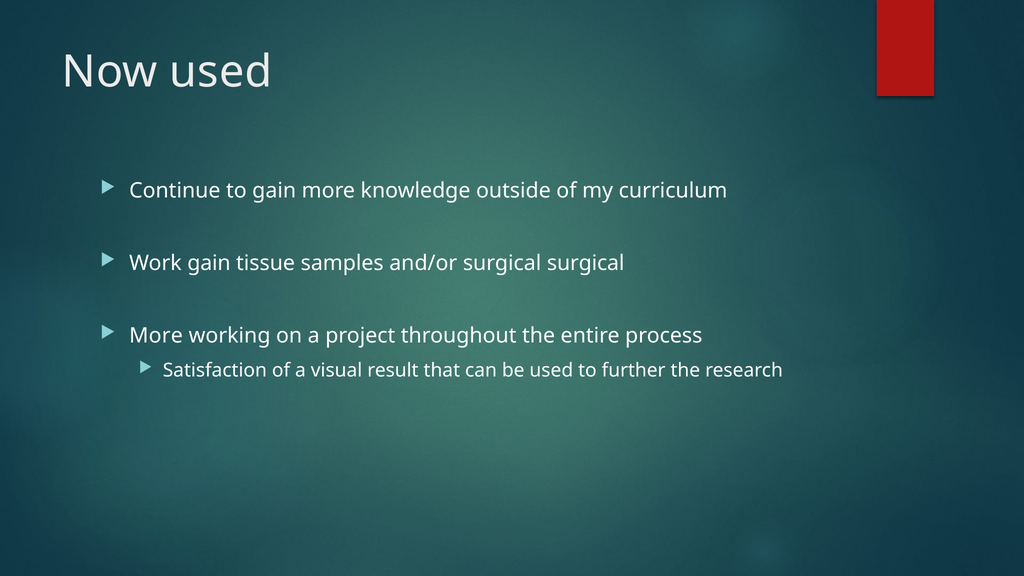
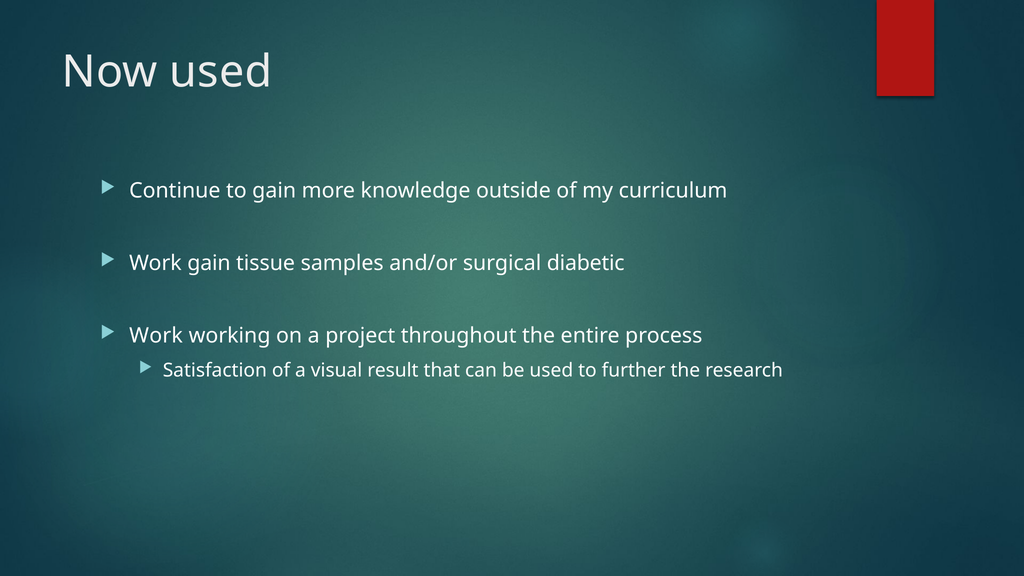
surgical surgical: surgical -> diabetic
More at (156, 336): More -> Work
